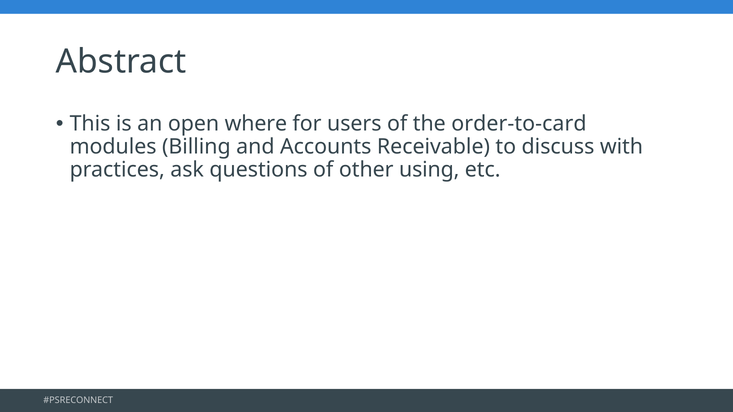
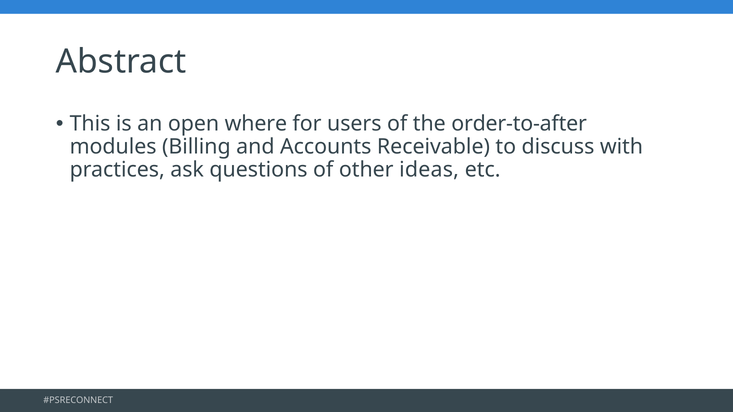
order-to-card: order-to-card -> order-to-after
using: using -> ideas
